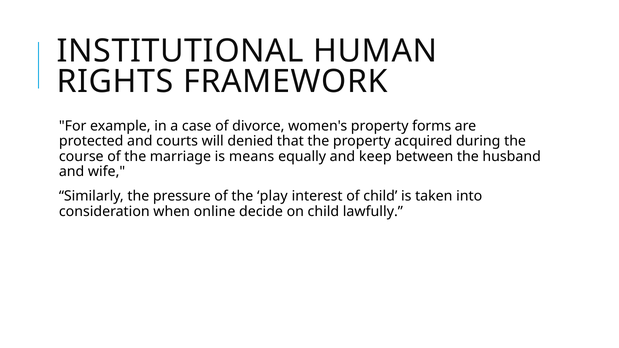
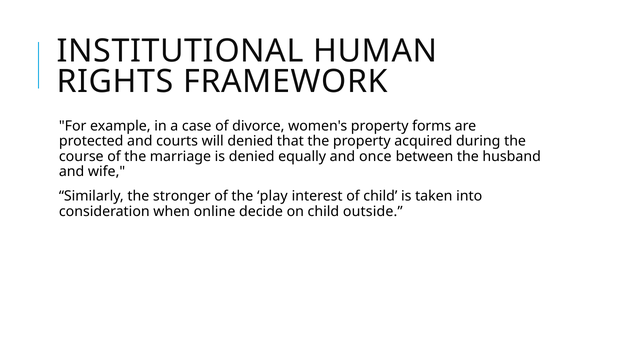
is means: means -> denied
keep: keep -> once
pressure: pressure -> stronger
lawfully: lawfully -> outside
